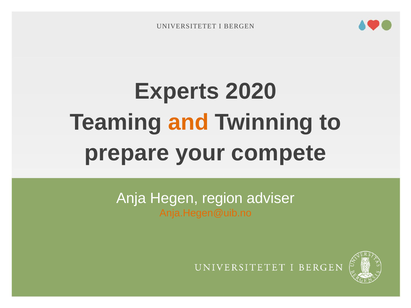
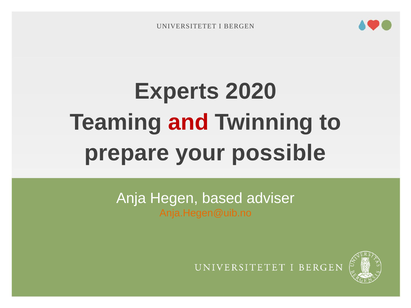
and colour: orange -> red
compete: compete -> possible
region: region -> based
